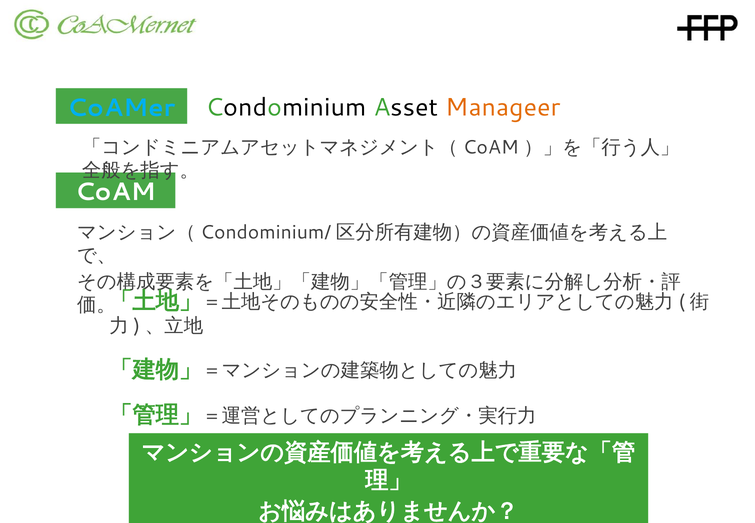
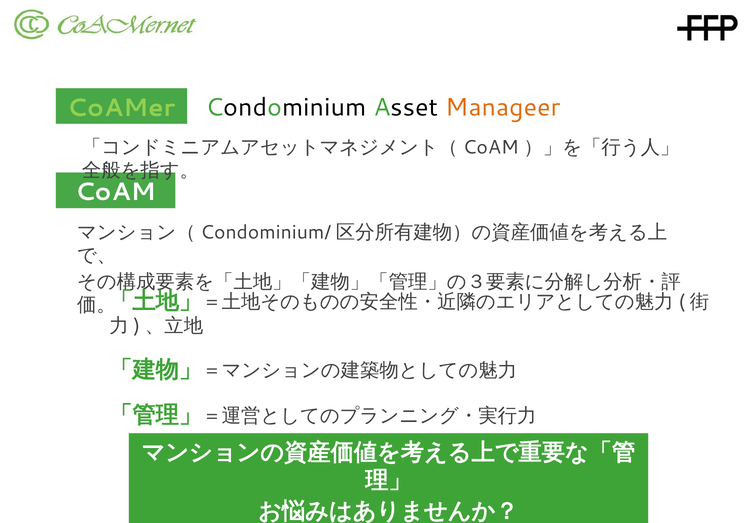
CoAMer colour: light blue -> light green
